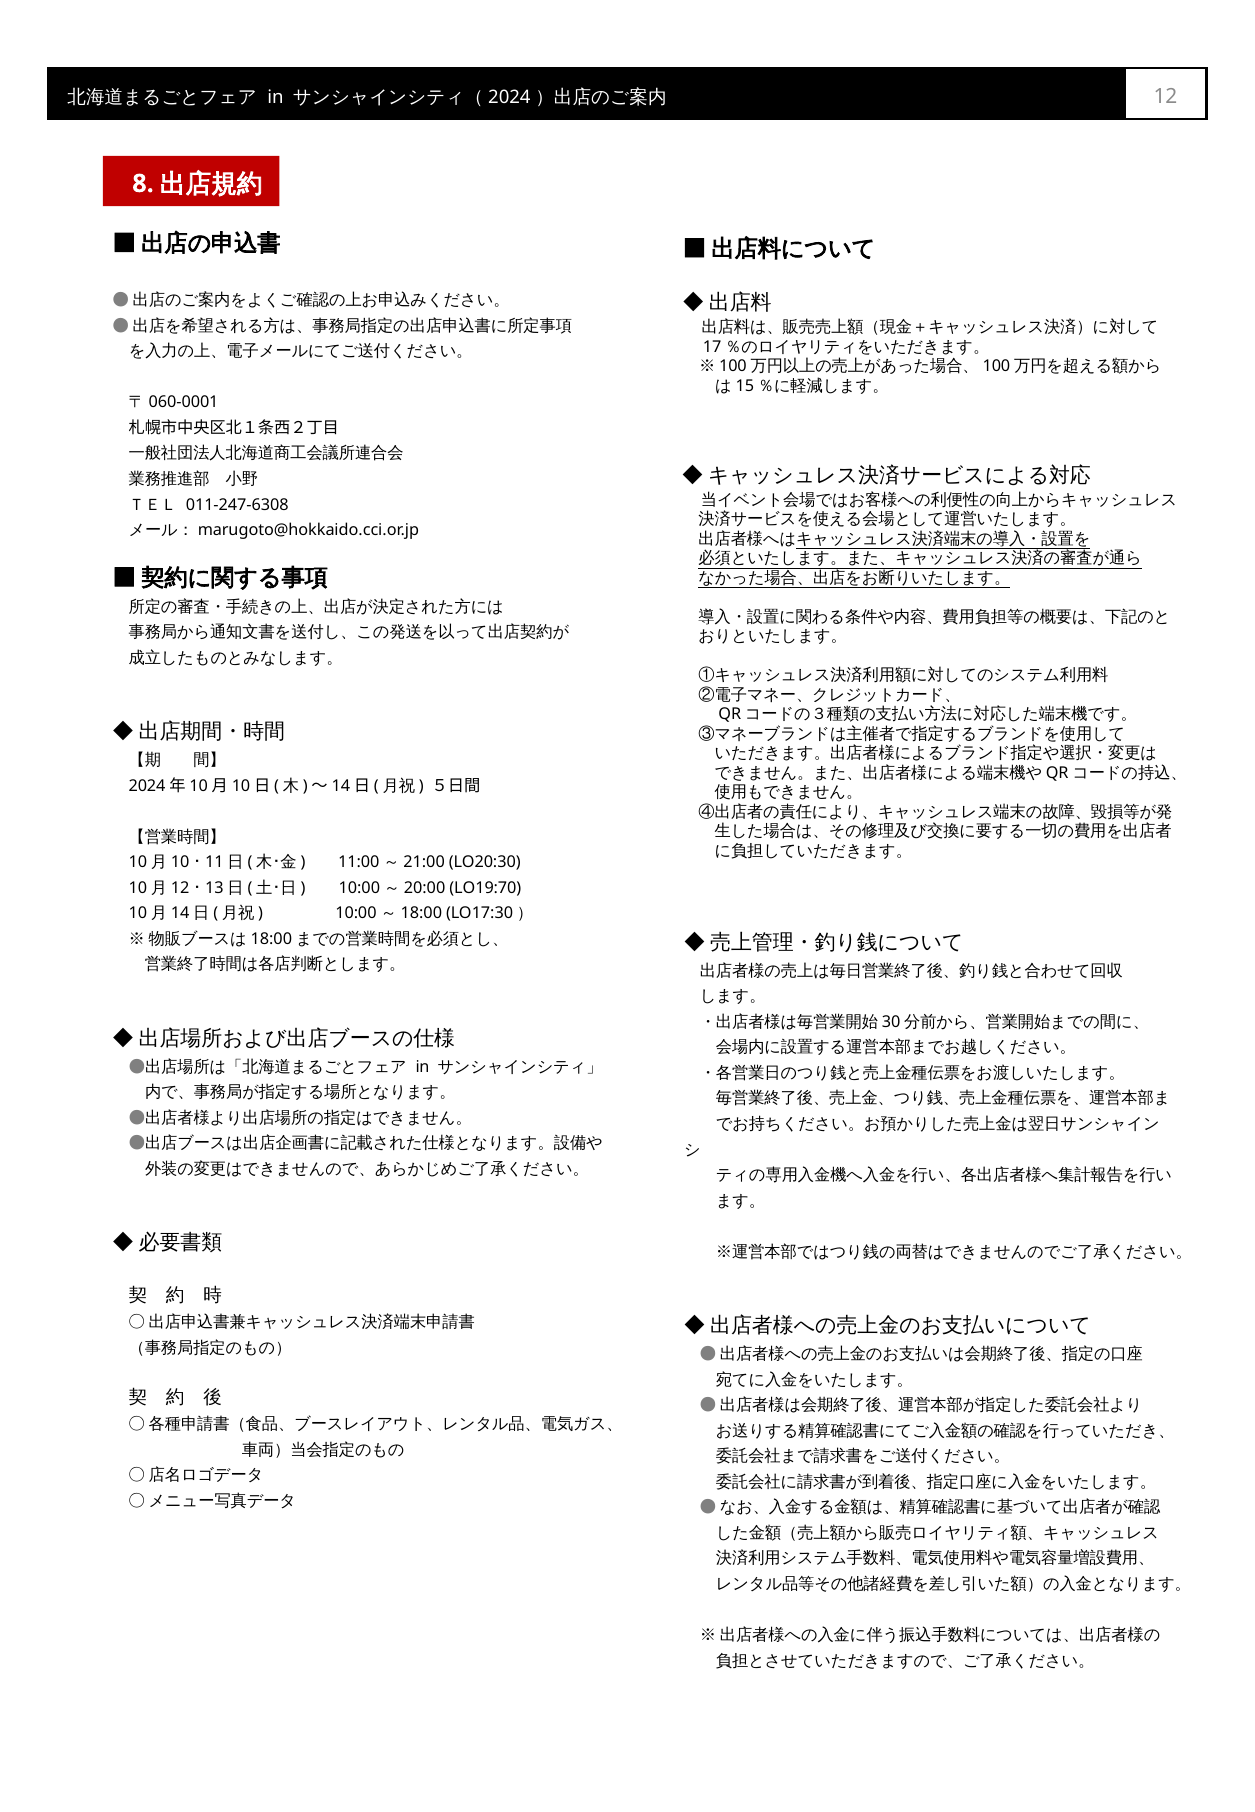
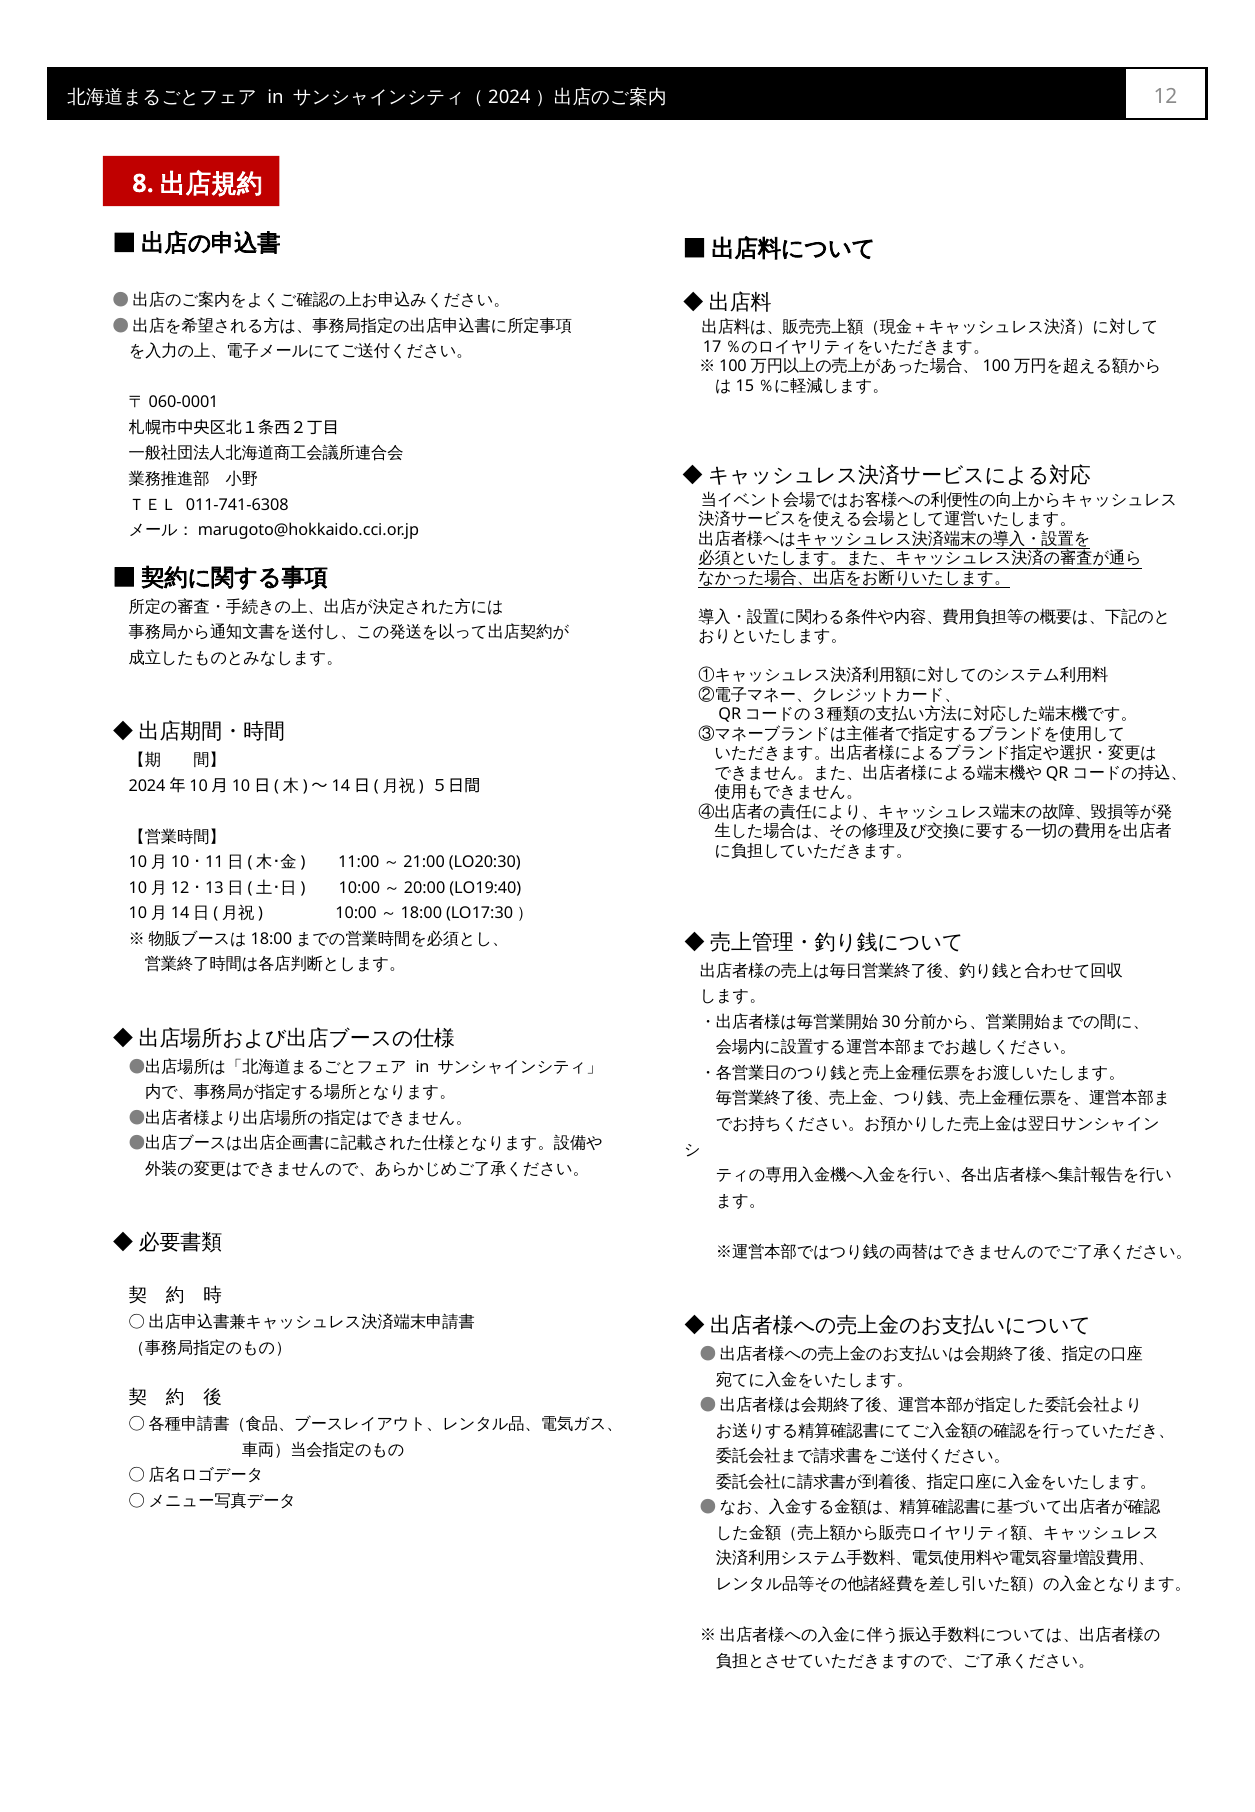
011-247-6308: 011-247-6308 -> 011-741-6308
LO19:70: LO19:70 -> LO19:40
